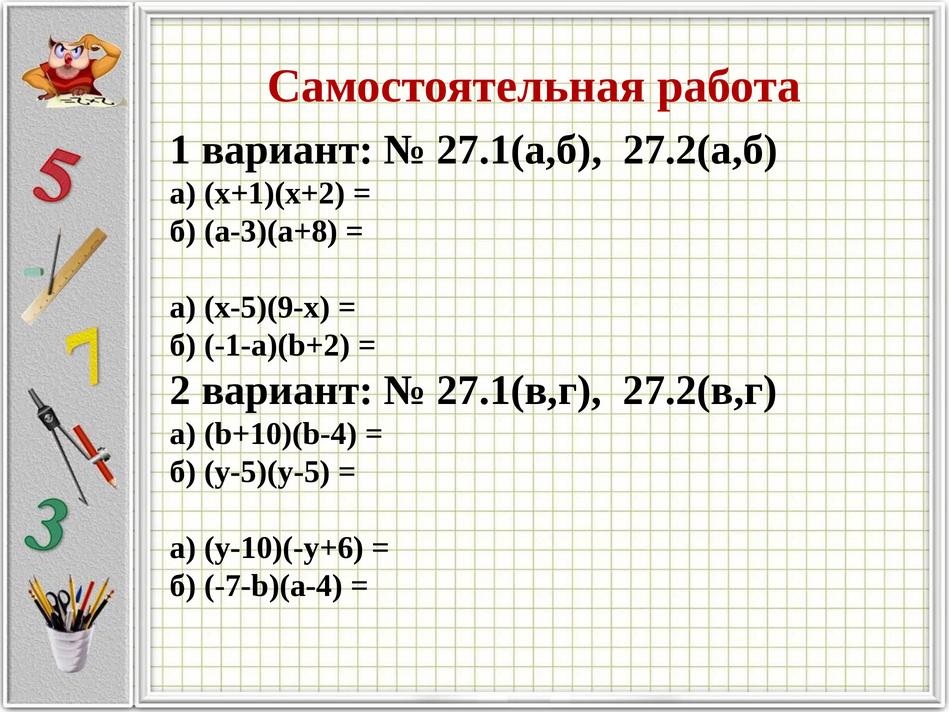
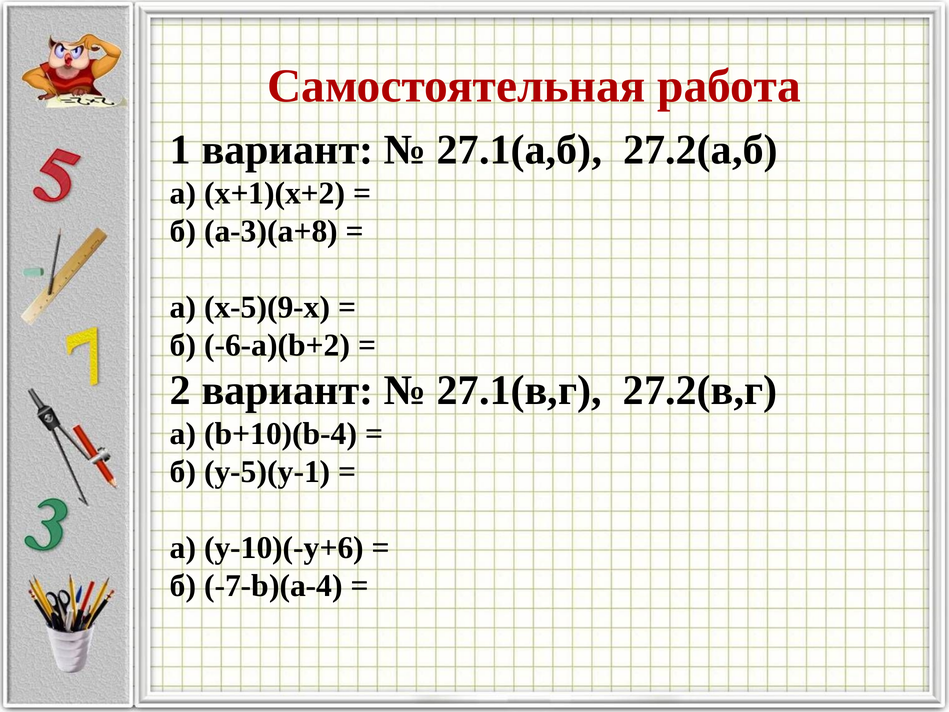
-1-a)(b+2: -1-a)(b+2 -> -6-a)(b+2
y-5)(y-5: y-5)(y-5 -> y-5)(y-1
